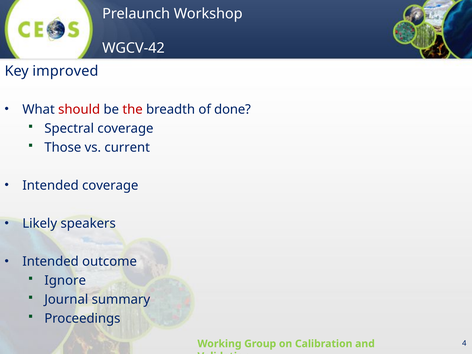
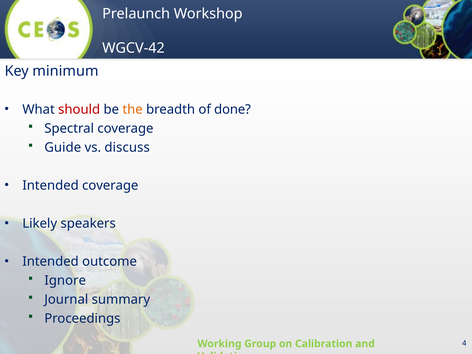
improved: improved -> minimum
the colour: red -> orange
Those: Those -> Guide
current: current -> discuss
